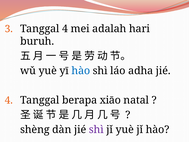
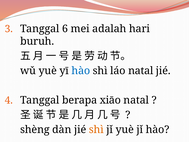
Tanggal 4: 4 -> 6
láo adha: adha -> natal
shì at (96, 129) colour: purple -> orange
